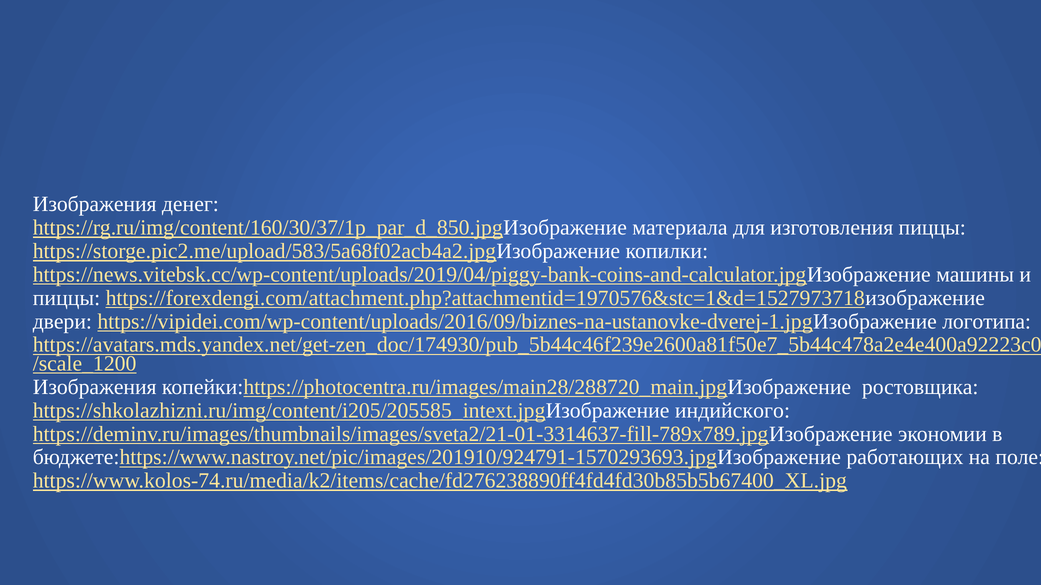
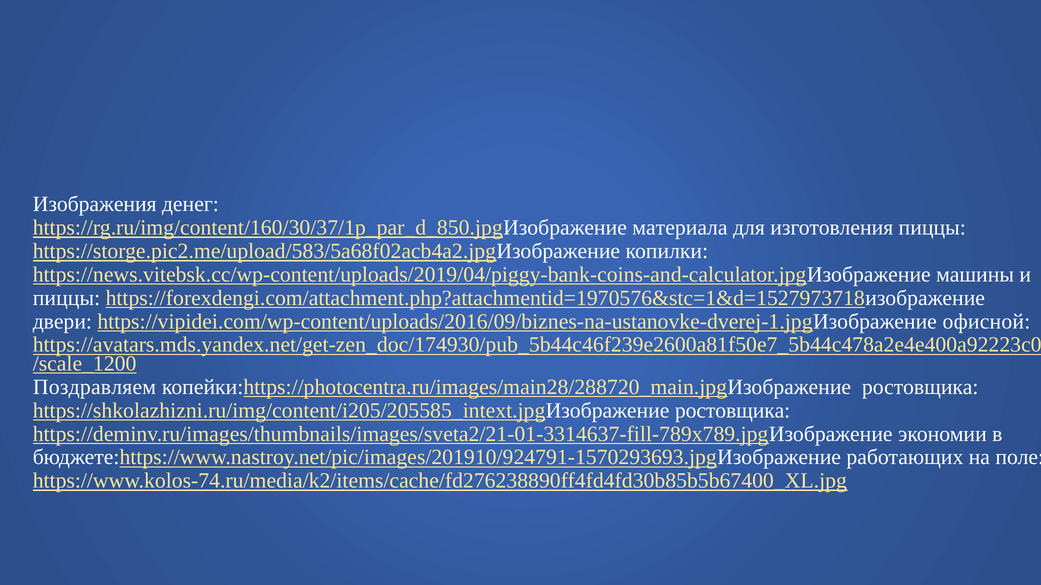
логотипа: логотипа -> офисной
Изображения at (95, 387): Изображения -> Поздравляем
индийского at (732, 411): индийского -> ростовщика
